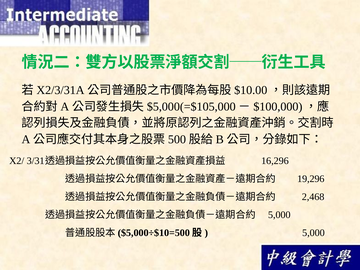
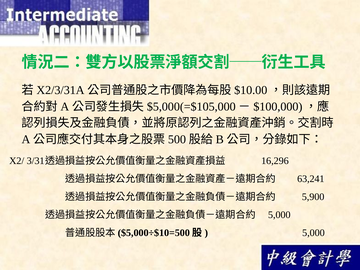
19,296: 19,296 -> 63,241
2,468: 2,468 -> 5,900
